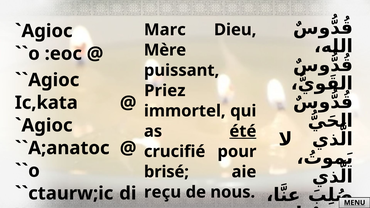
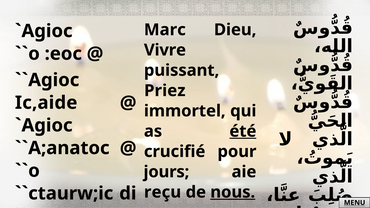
Mère: Mère -> Vivre
Ic,kata: Ic,kata -> Ic,aide
brisé: brisé -> jours
nous underline: none -> present
